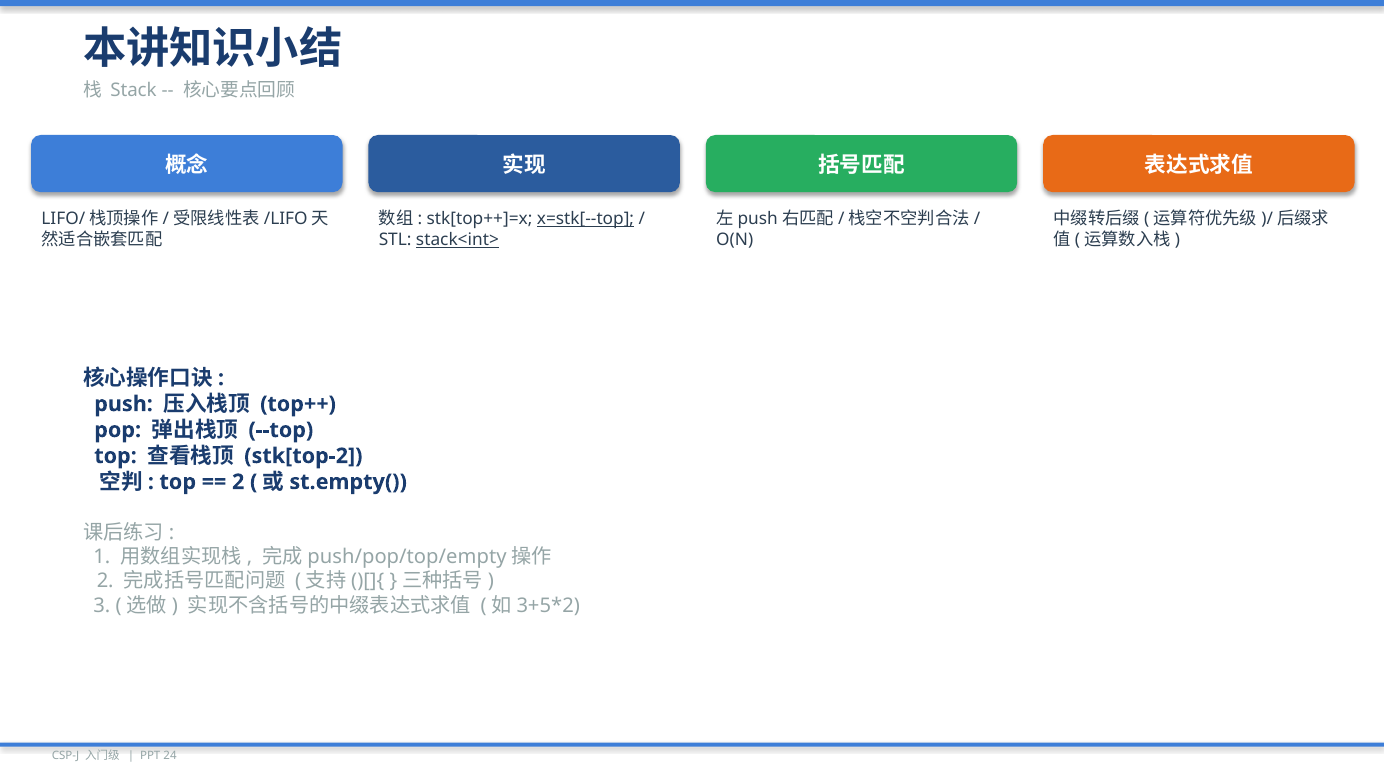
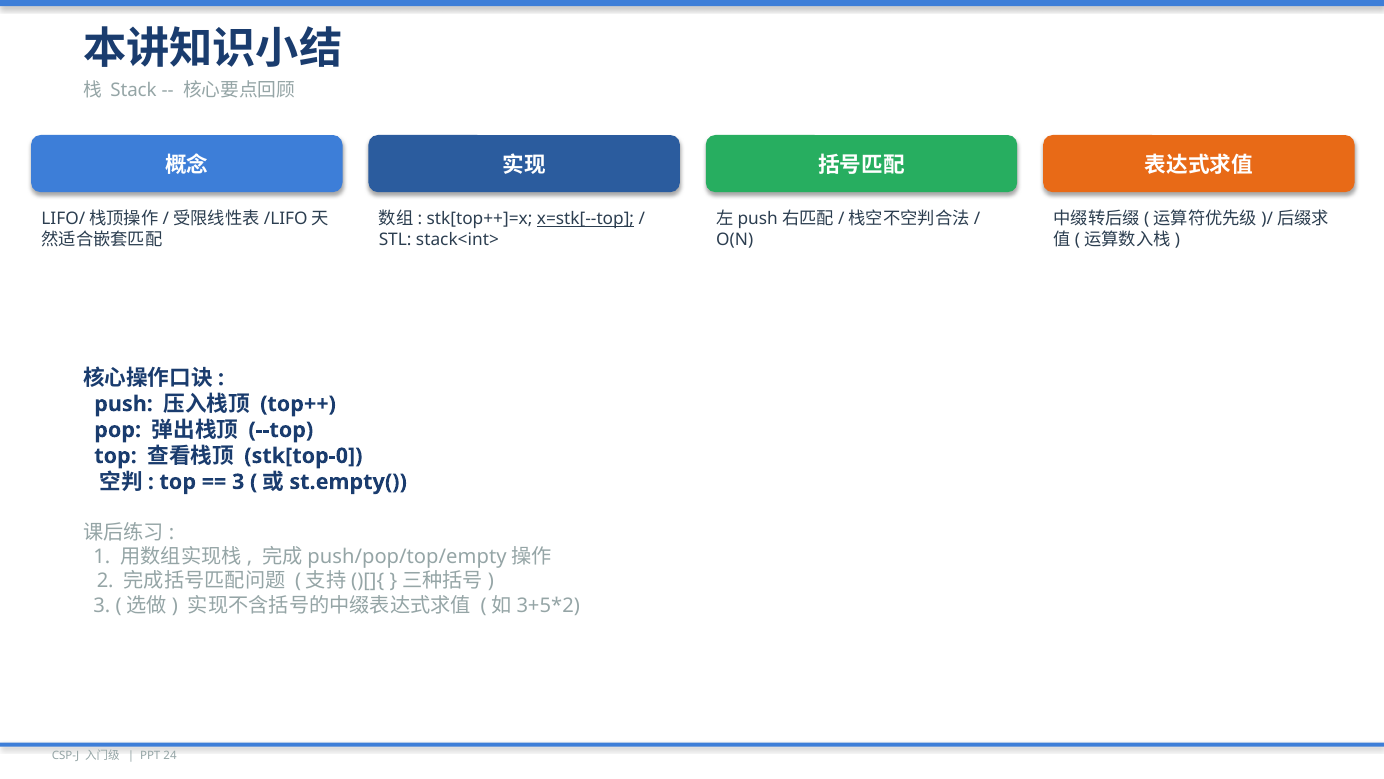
stack<int> underline: present -> none
stk[top-2: stk[top-2 -> stk[top-0
2 at (238, 482): 2 -> 3
